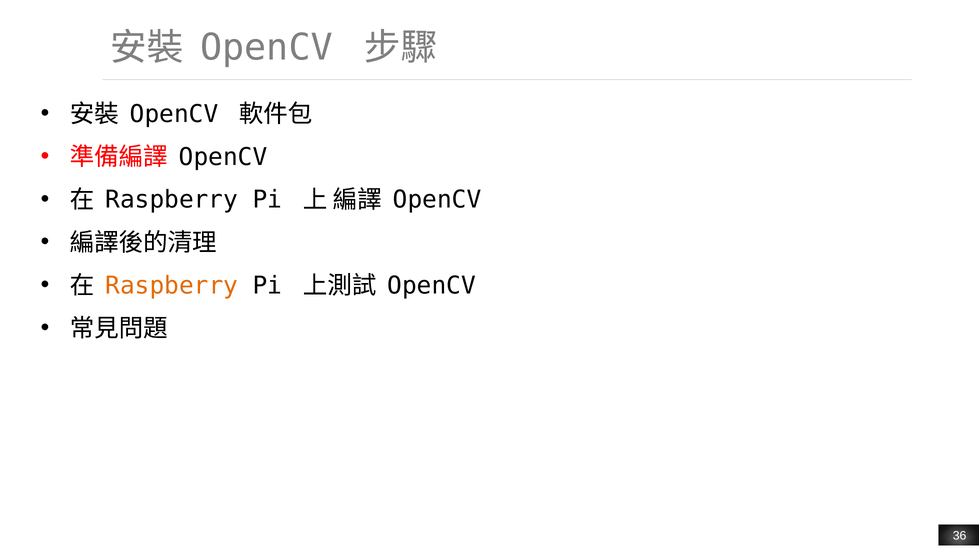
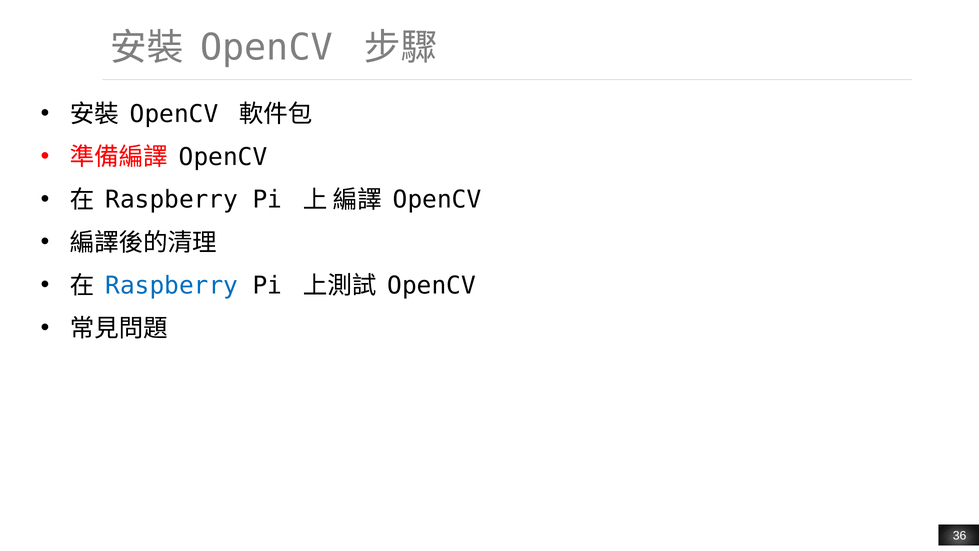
Raspberry at (172, 285) colour: orange -> blue
